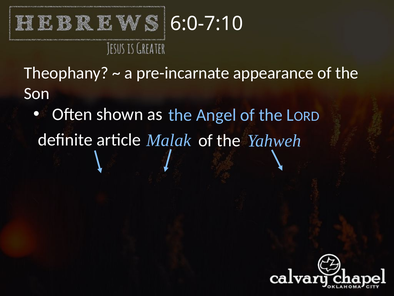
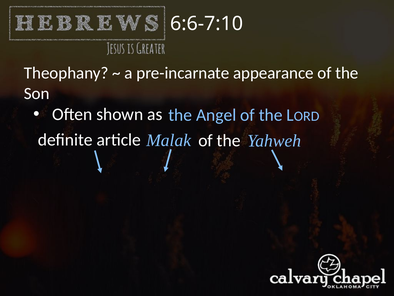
6:0-7:10: 6:0-7:10 -> 6:6-7:10
